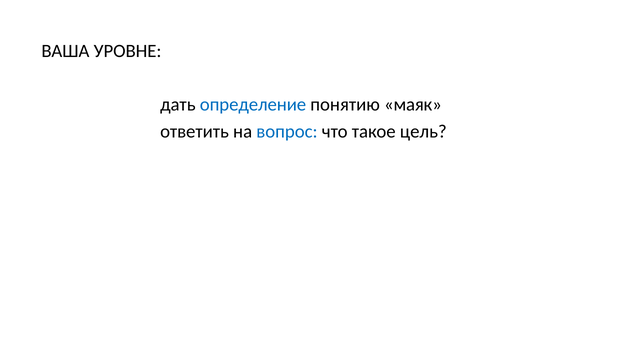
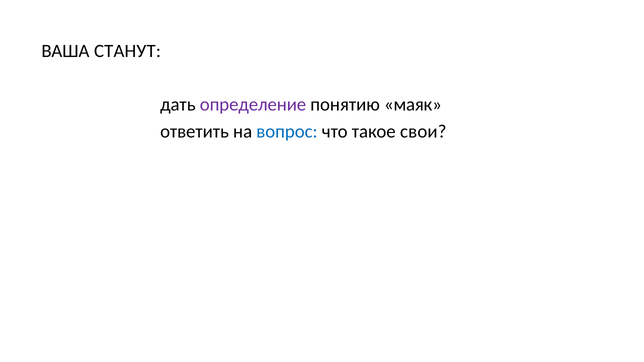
УРОВНЕ: УРОВНЕ -> СТАНУТ
определение colour: blue -> purple
цель: цель -> свои
